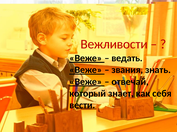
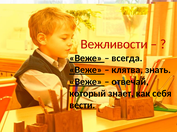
ведать: ведать -> всегда
звания: звания -> клятва
